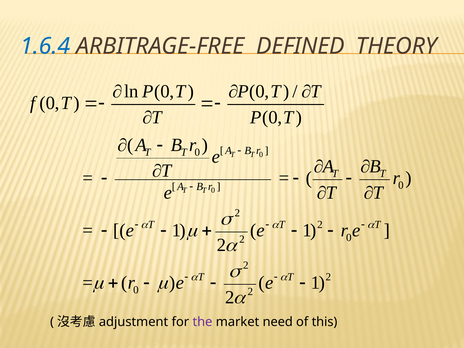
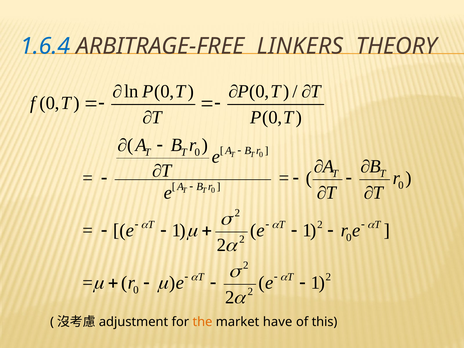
DEFINED: DEFINED -> LINKERS
the colour: purple -> orange
need: need -> have
